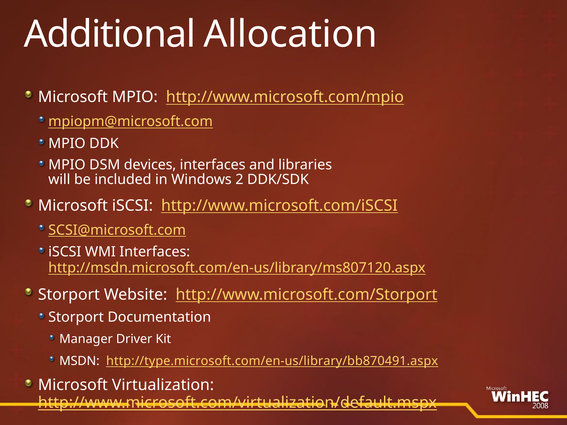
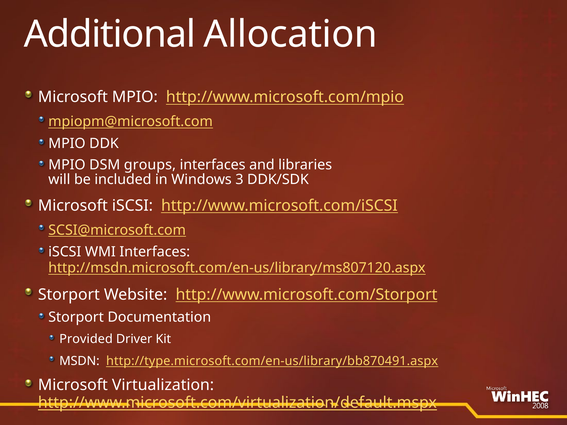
devices: devices -> groups
2: 2 -> 3
Manager: Manager -> Provided
